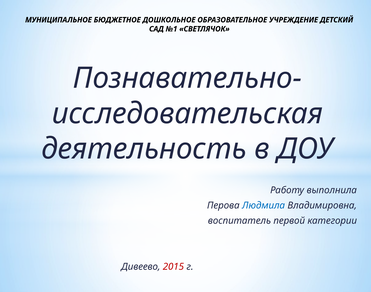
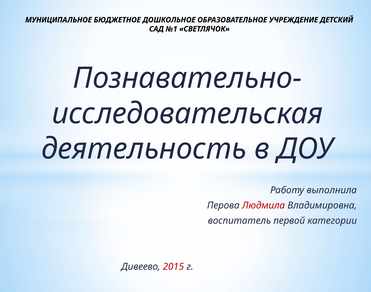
Людмила colour: blue -> red
